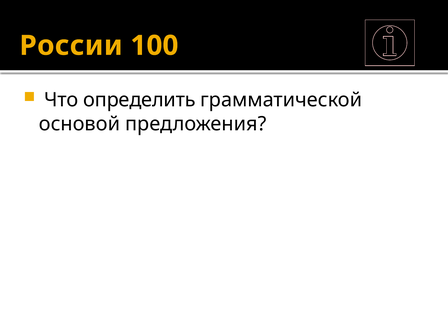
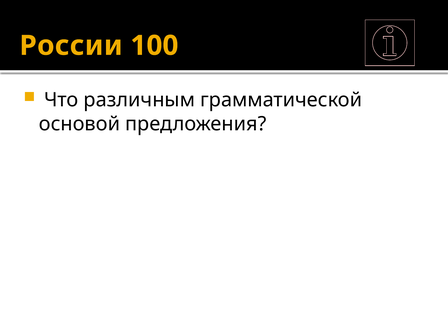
определить: определить -> различным
